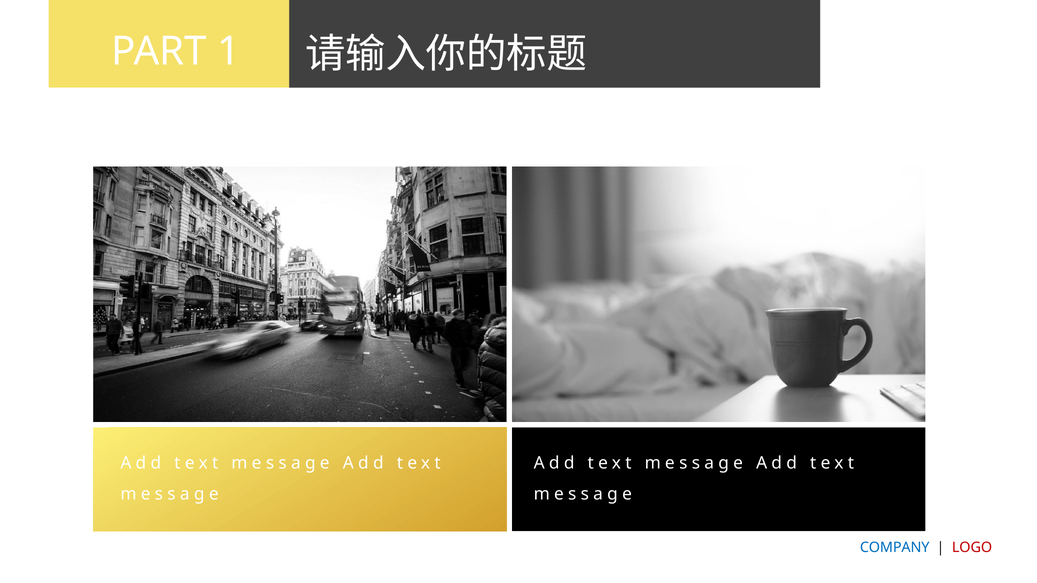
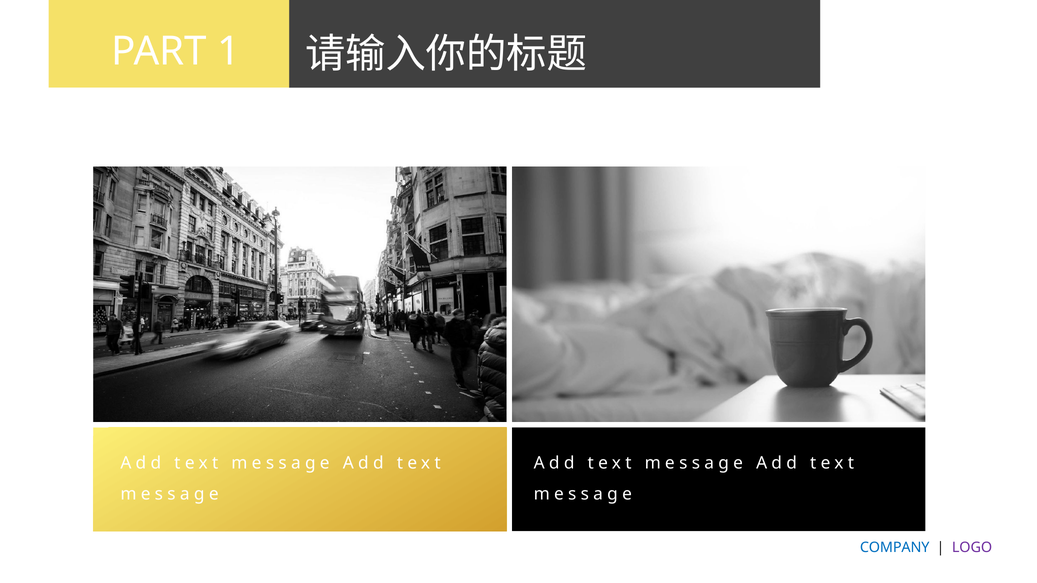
LOGO colour: red -> purple
